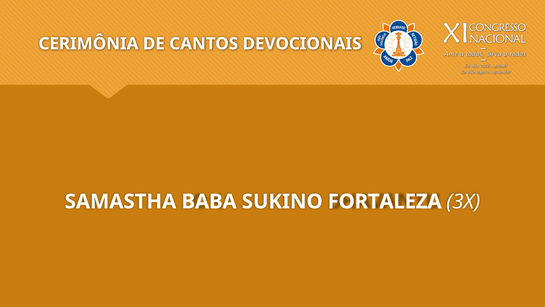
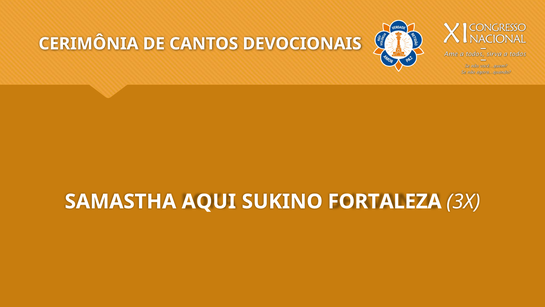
BABA: BABA -> AQUI
